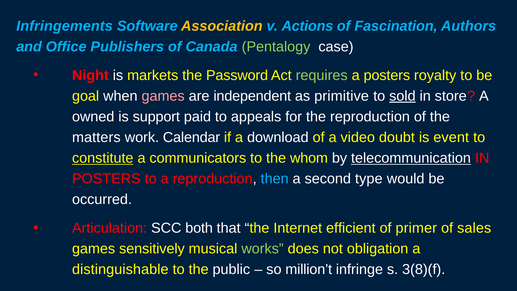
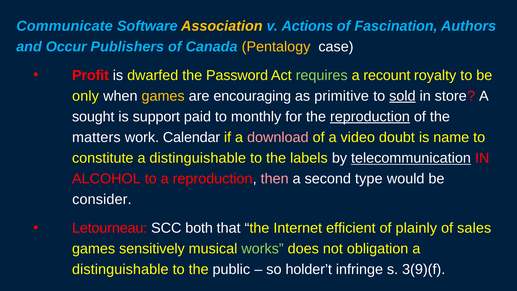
Infringements: Infringements -> Communicate
Office: Office -> Occur
Pentalogy colour: light green -> yellow
Night: Night -> Profit
markets: markets -> dwarfed
a posters: posters -> recount
goal: goal -> only
games at (163, 96) colour: pink -> yellow
independent: independent -> encouraging
owned: owned -> sought
appeals: appeals -> monthly
reproduction at (370, 117) underline: none -> present
download colour: white -> pink
event: event -> name
constitute underline: present -> none
communicators at (198, 158): communicators -> distinguishable
whom: whom -> labels
POSTERS at (106, 179): POSTERS -> ALCOHOL
then colour: light blue -> pink
occurred: occurred -> consider
Articulation: Articulation -> Letourneau
primer: primer -> plainly
million’t: million’t -> holder’t
3(8)(f: 3(8)(f -> 3(9)(f
